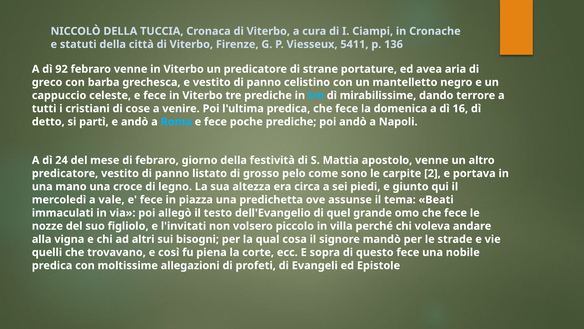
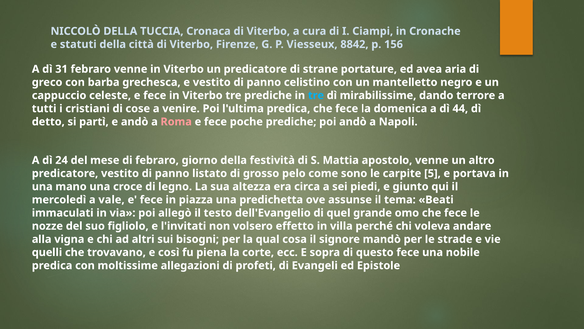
5411: 5411 -> 8842
136: 136 -> 156
92: 92 -> 31
16: 16 -> 44
Roma colour: light blue -> pink
2: 2 -> 5
piccolo: piccolo -> effetto
